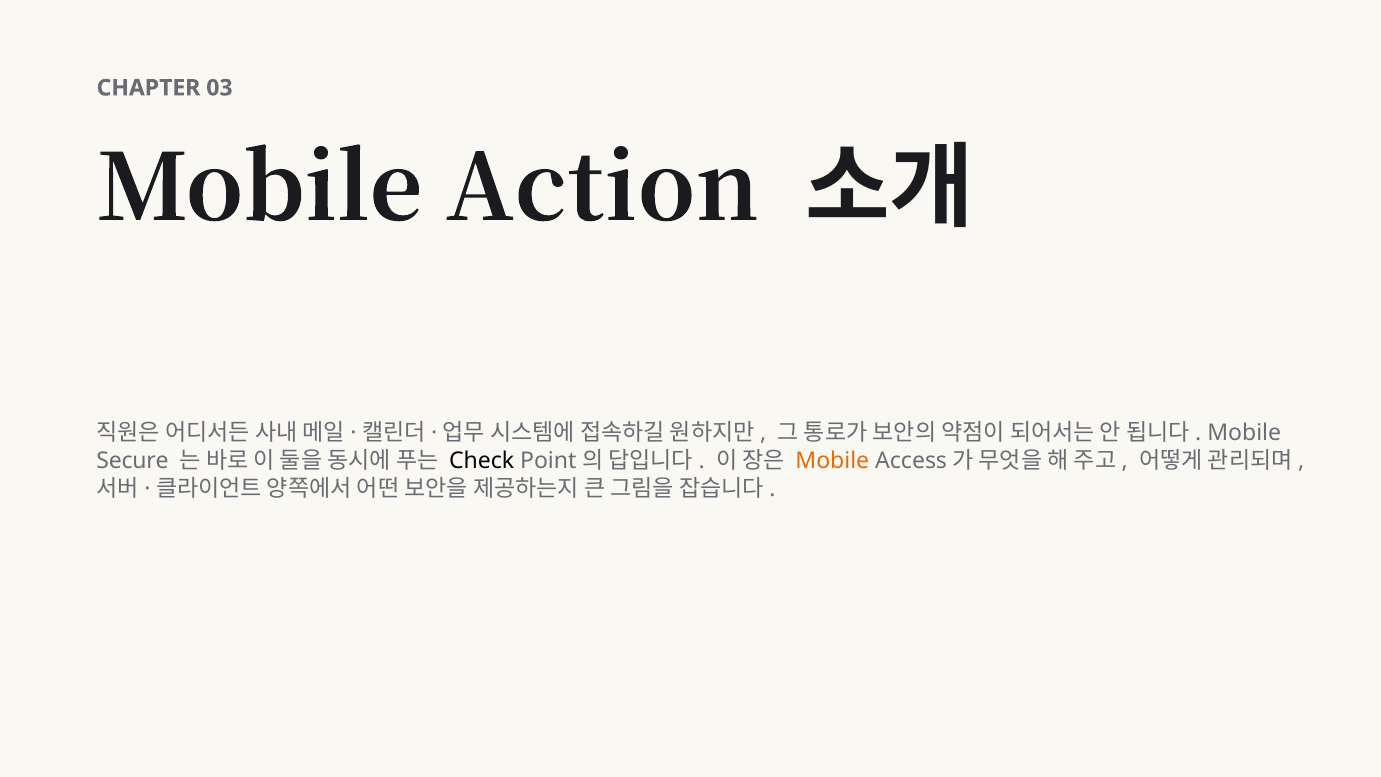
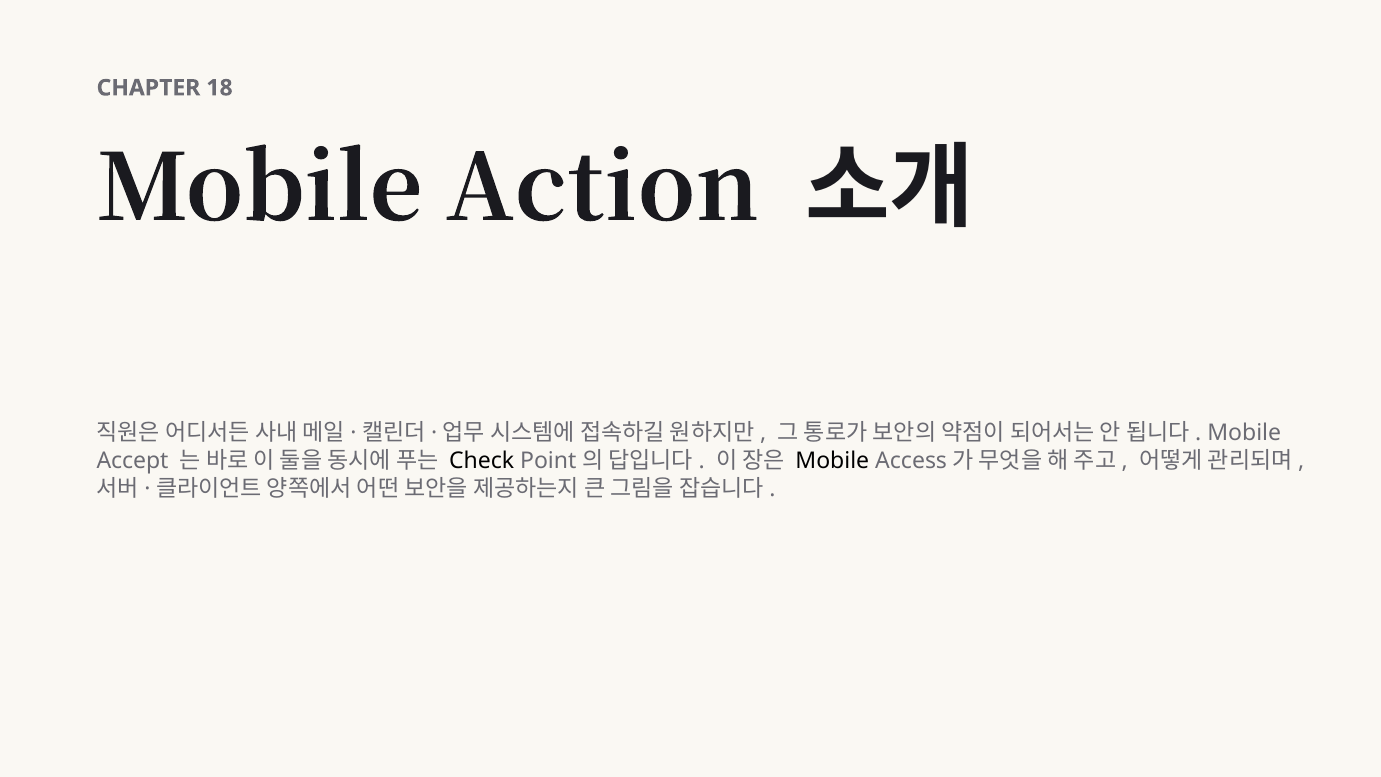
03: 03 -> 18
Secure: Secure -> Accept
Mobile at (832, 461) colour: orange -> black
